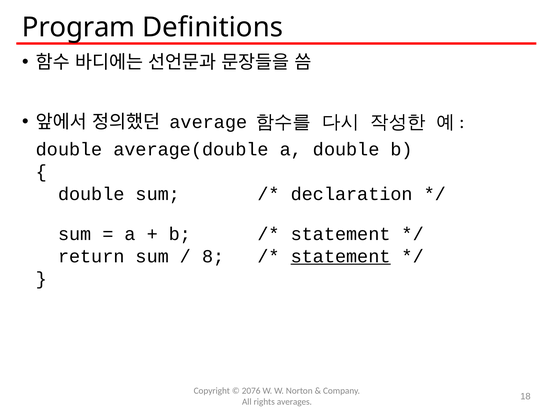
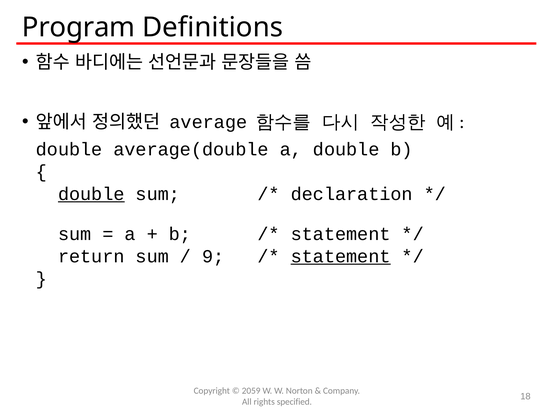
double at (91, 194) underline: none -> present
8: 8 -> 9
2076: 2076 -> 2059
averages: averages -> specified
